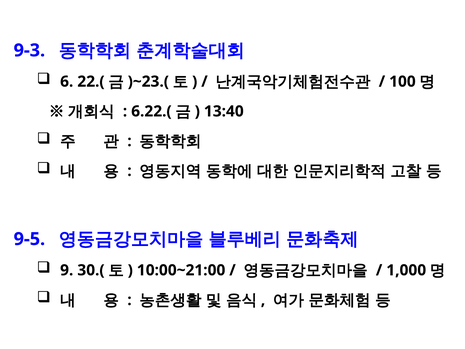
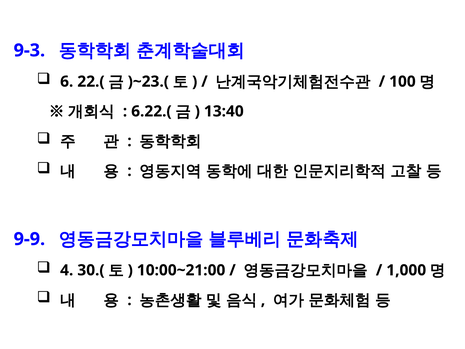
9-5: 9-5 -> 9-9
9: 9 -> 4
